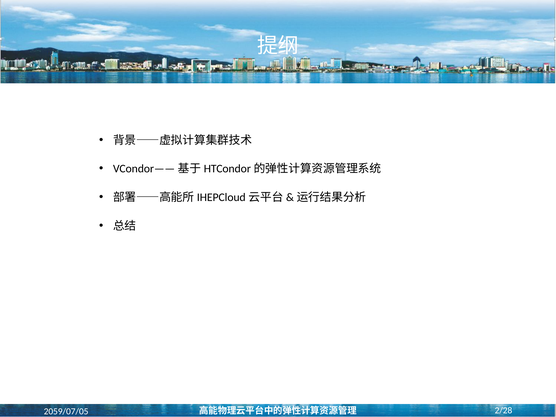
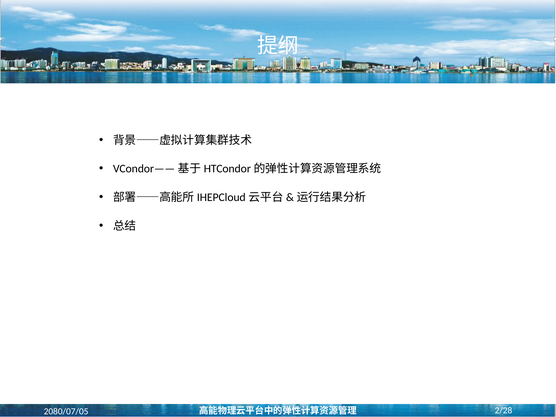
2059/07/05: 2059/07/05 -> 2080/07/05
